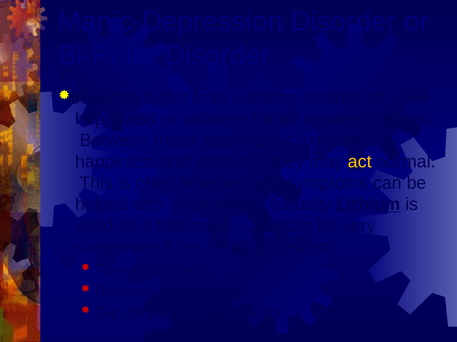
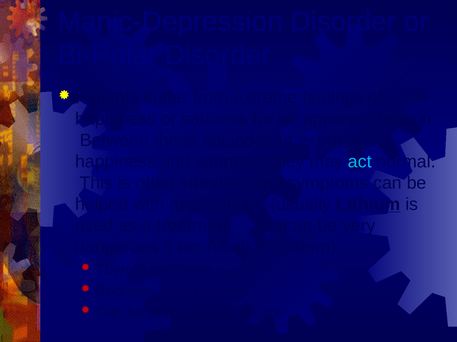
act colour: yellow -> light blue
